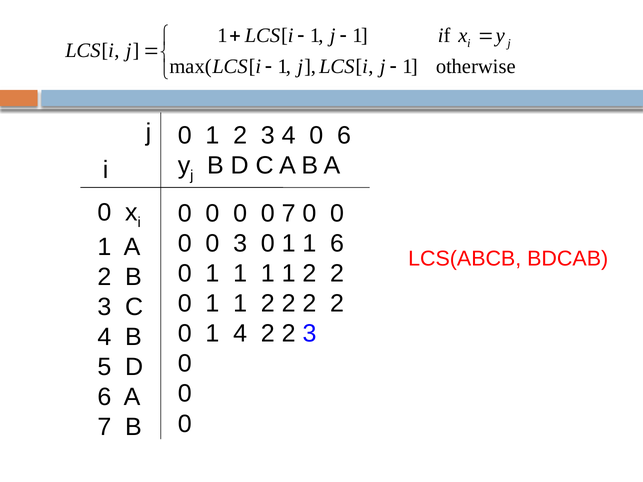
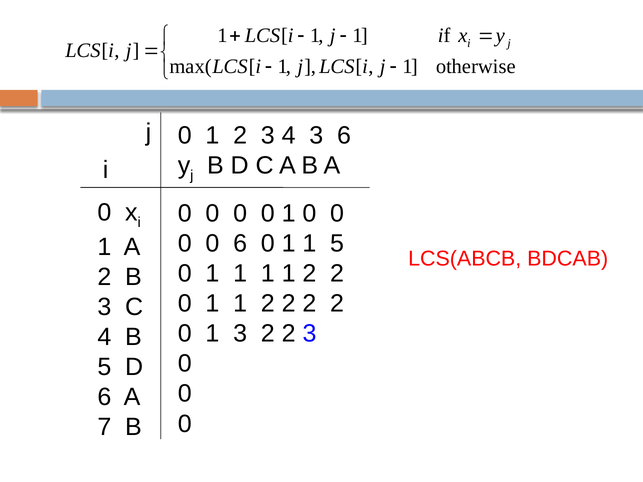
4 0: 0 -> 3
0 0 7: 7 -> 1
0 3: 3 -> 6
1 6: 6 -> 5
1 4: 4 -> 3
